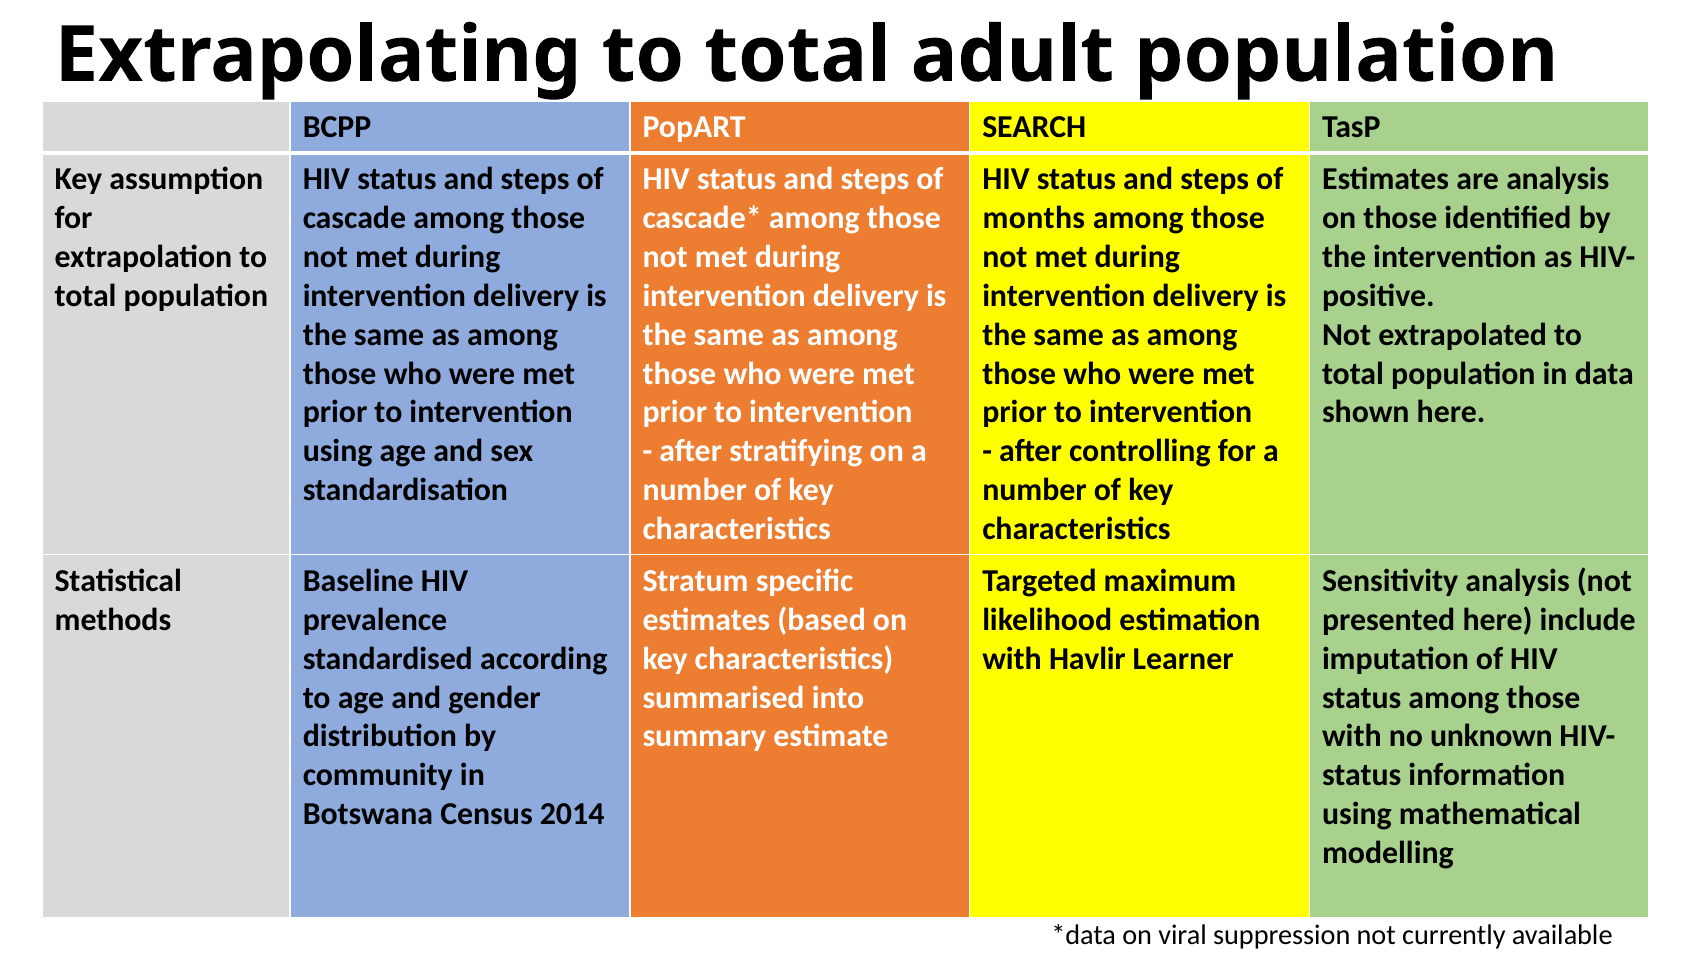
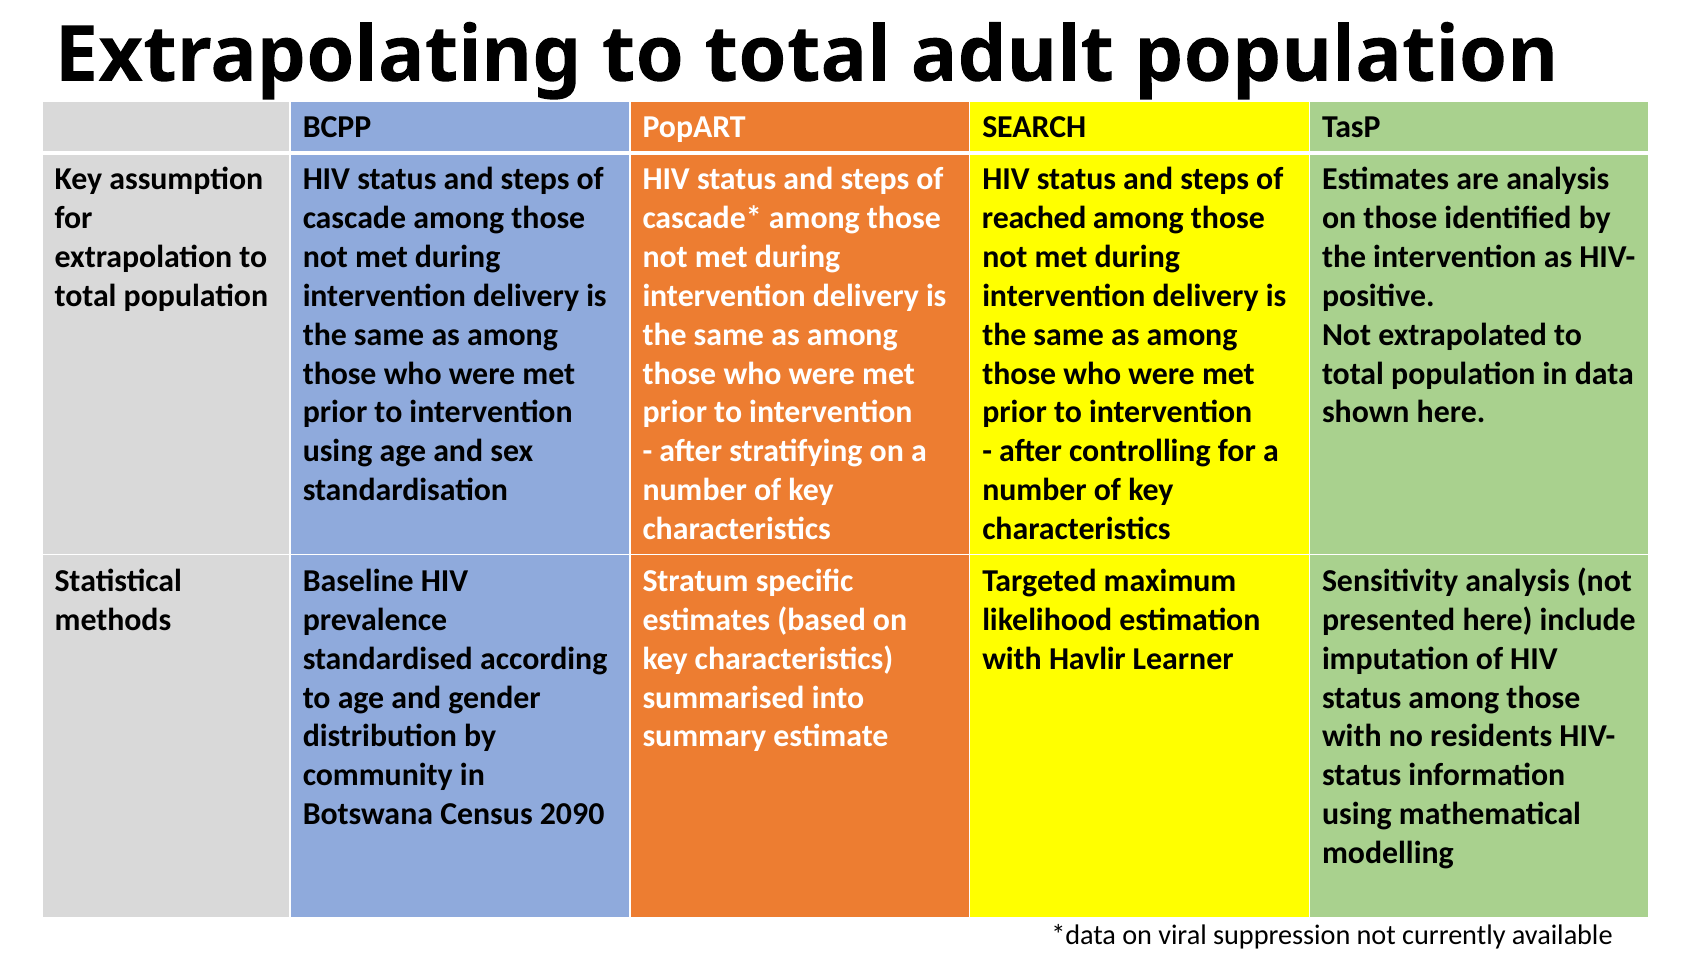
months: months -> reached
unknown: unknown -> residents
2014: 2014 -> 2090
